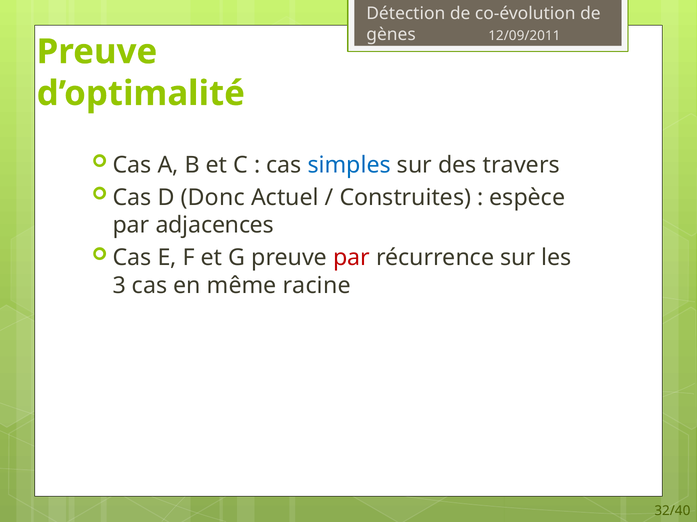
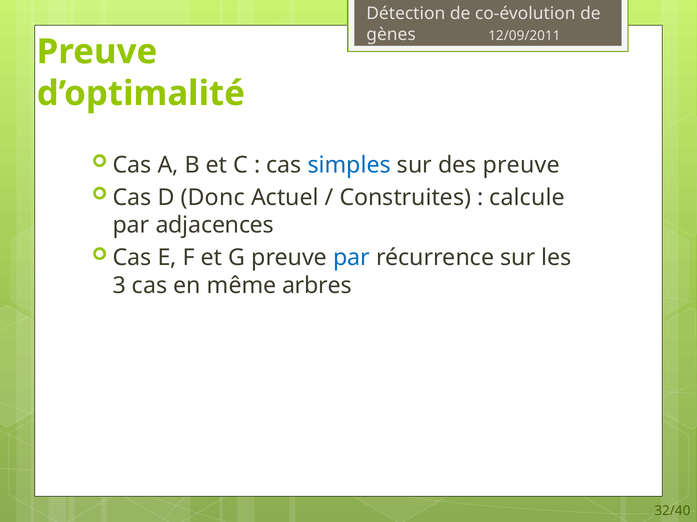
des travers: travers -> preuve
espèce: espèce -> calcule
par at (352, 258) colour: red -> blue
racine: racine -> arbres
